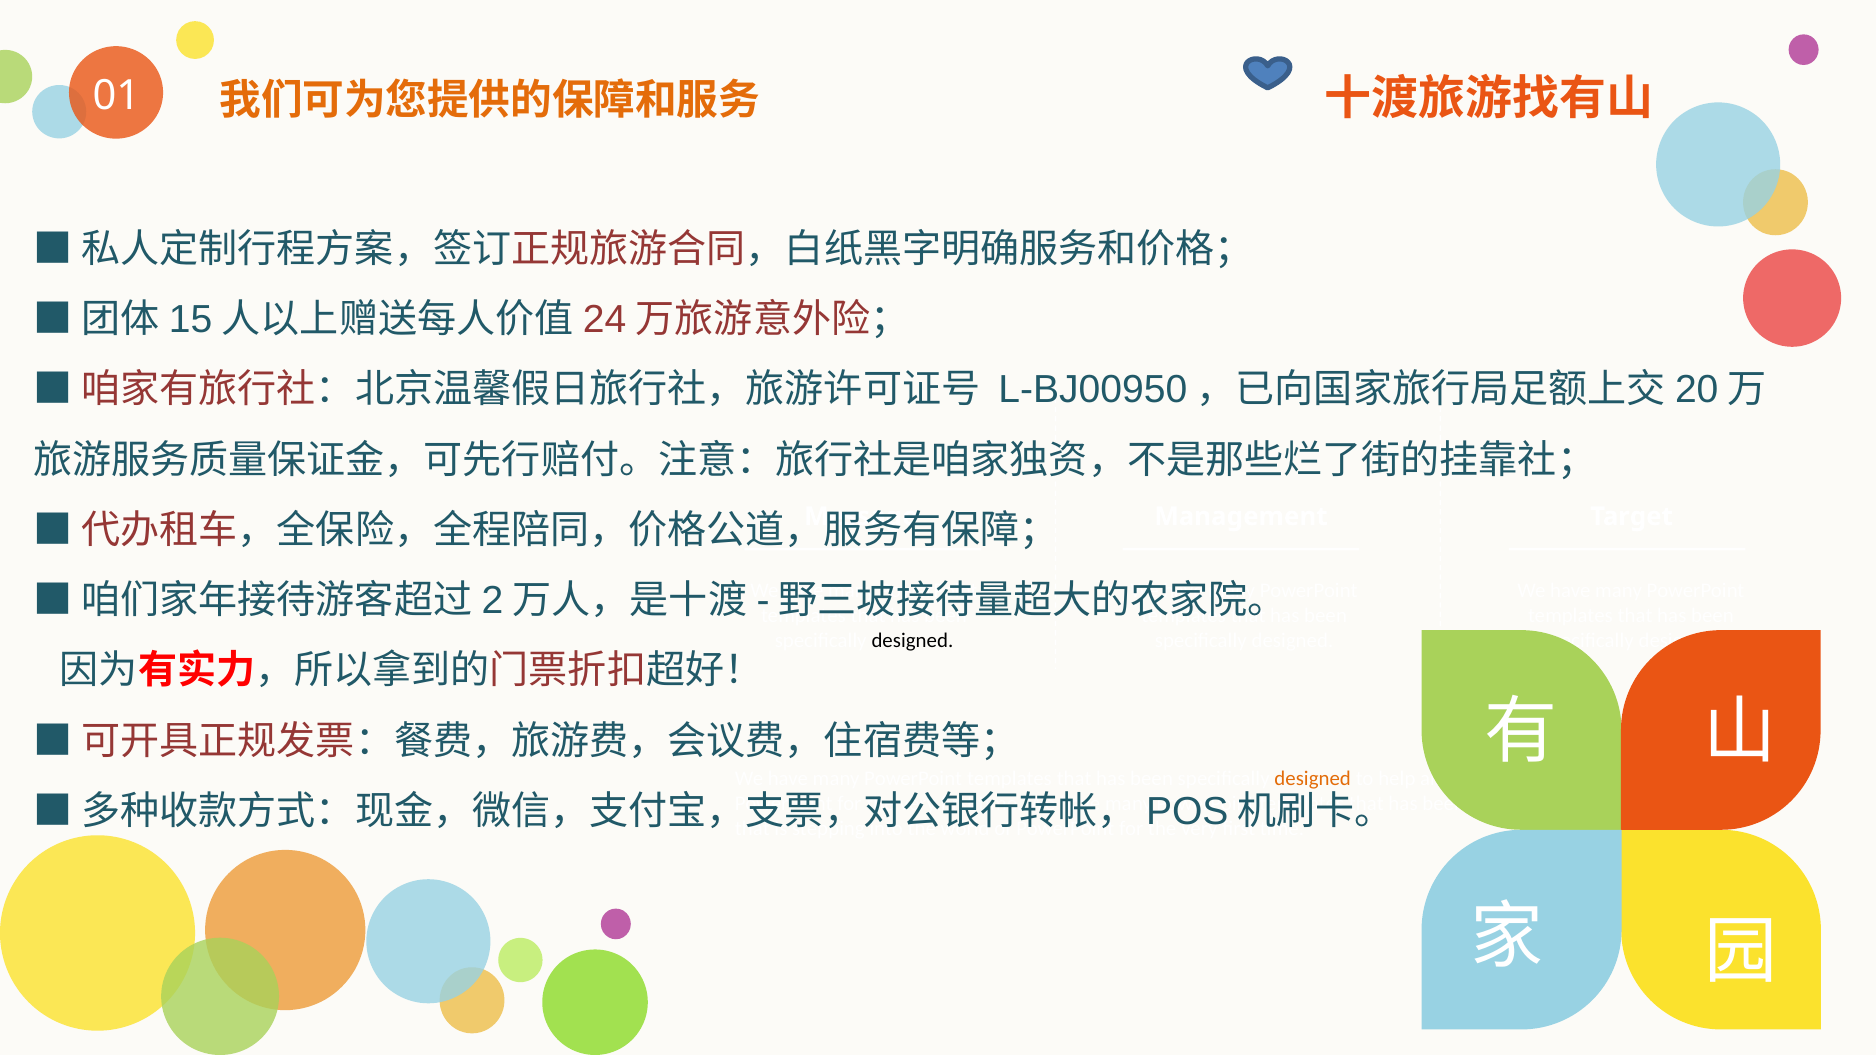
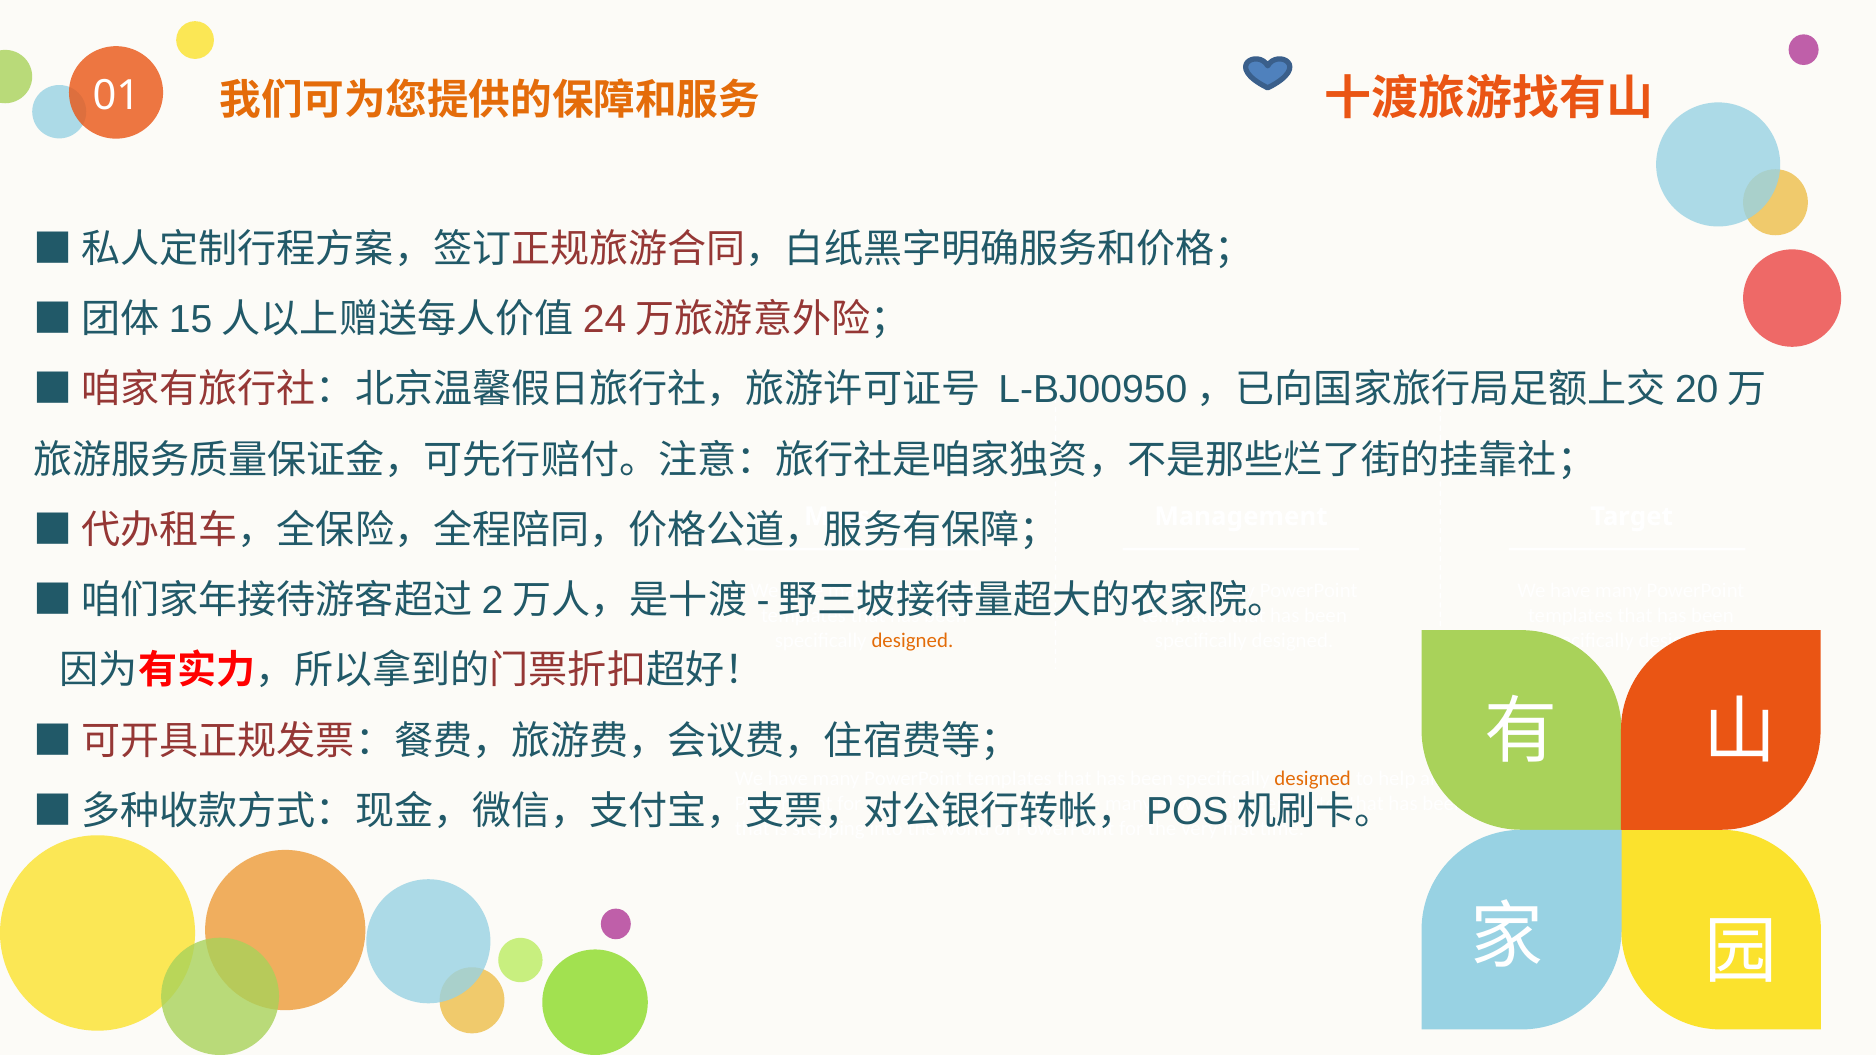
designed at (912, 641) colour: black -> orange
